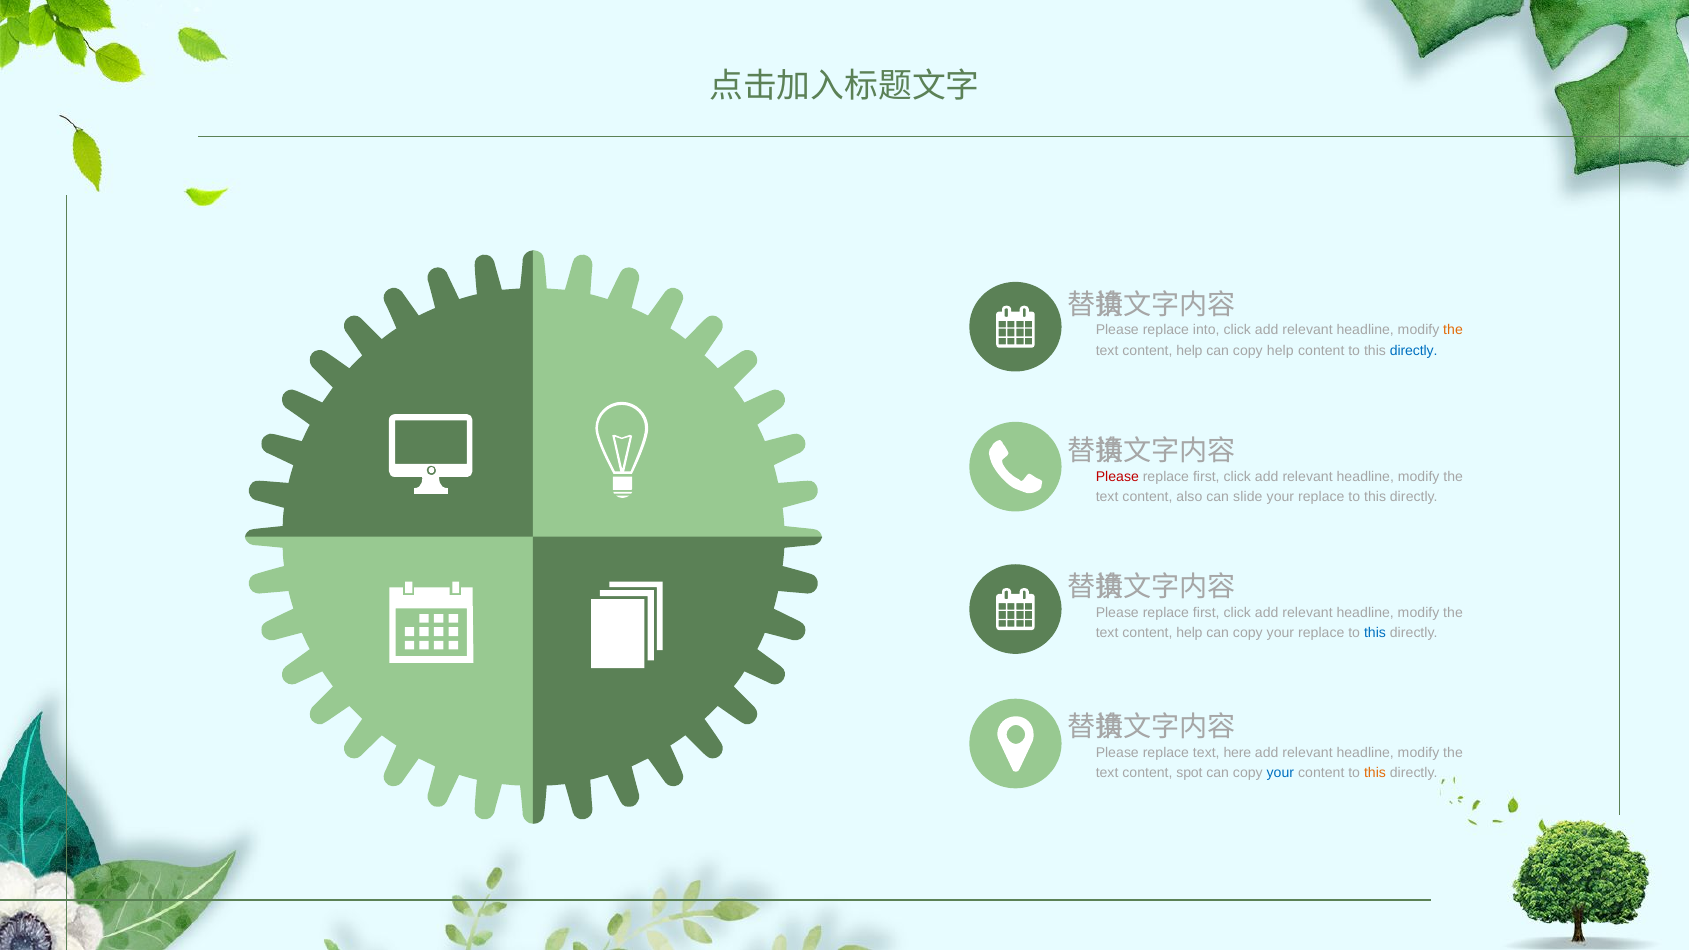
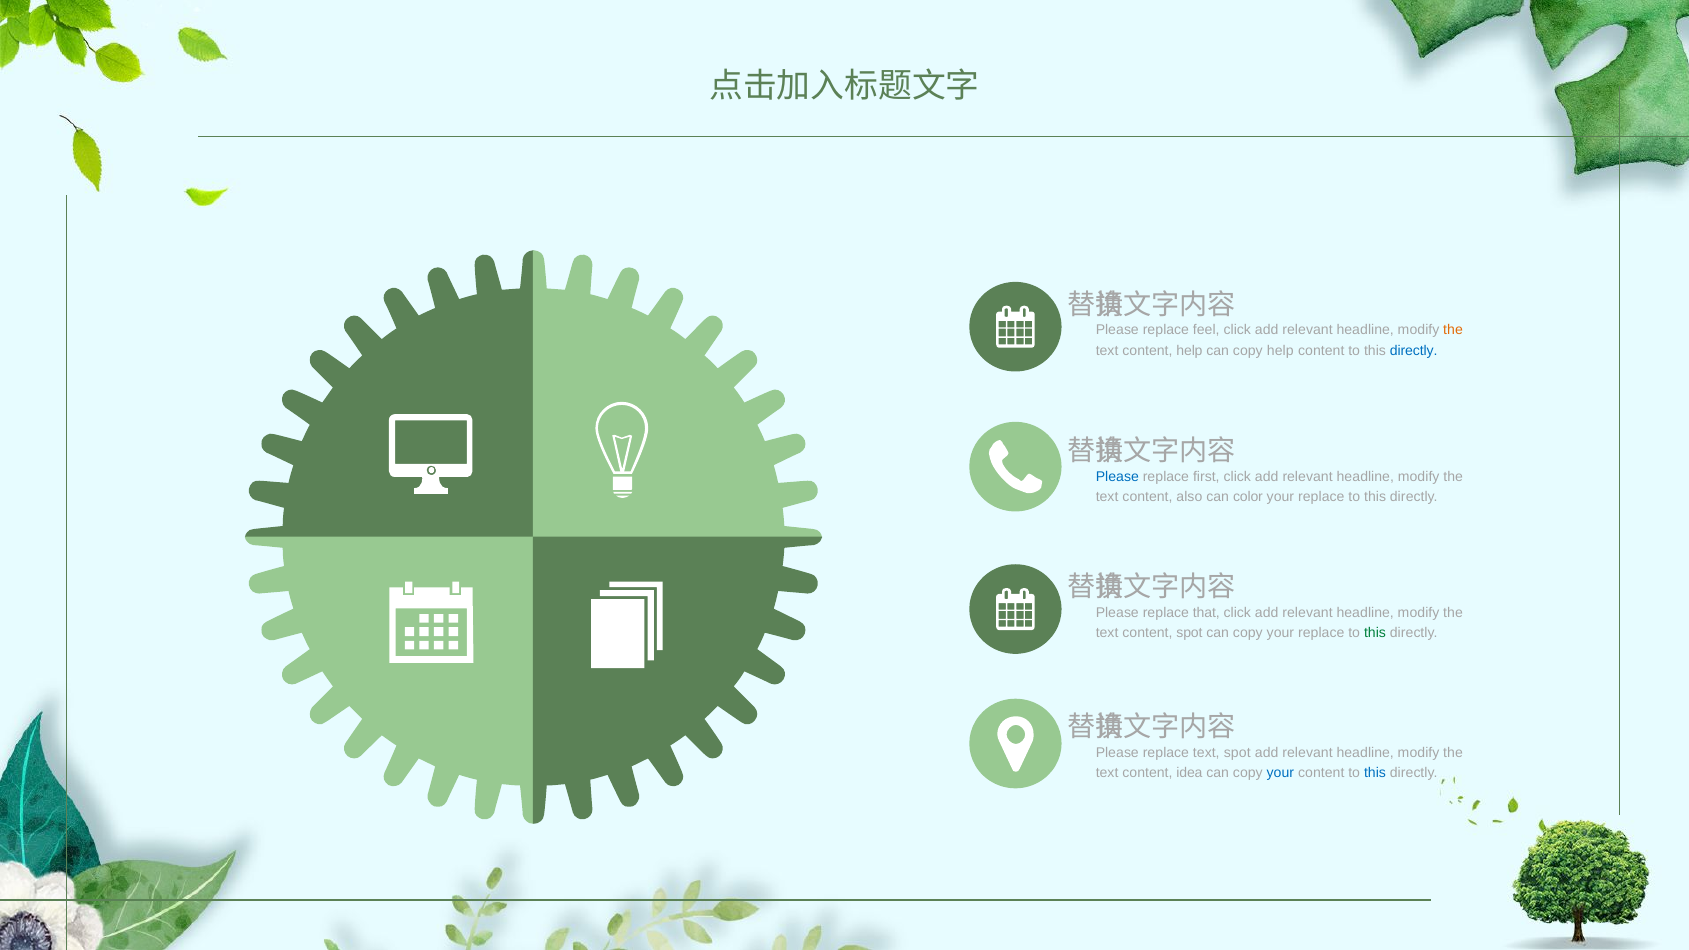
into: into -> feel
Please at (1117, 477) colour: red -> blue
slide: slide -> color
first at (1206, 613): first -> that
help at (1189, 633): help -> spot
this at (1375, 633) colour: blue -> green
text here: here -> spot
spot: spot -> idea
this at (1375, 773) colour: orange -> blue
